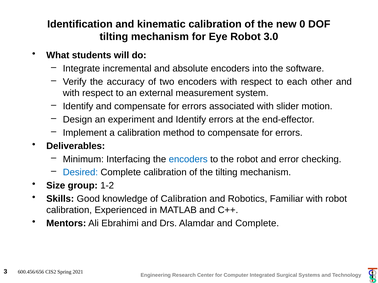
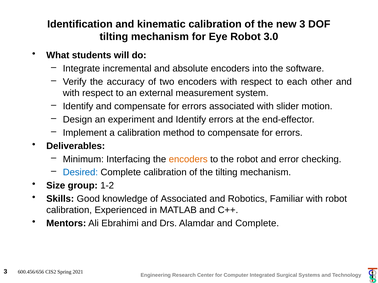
new 0: 0 -> 3
encoders at (188, 159) colour: blue -> orange
of Calibration: Calibration -> Associated
